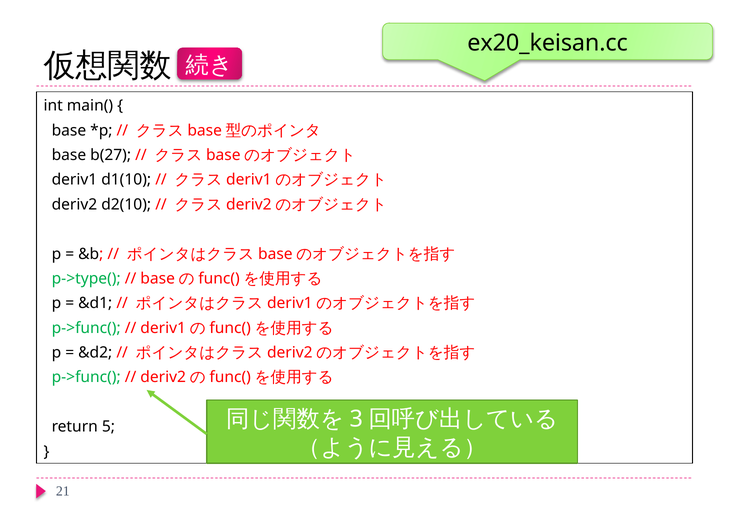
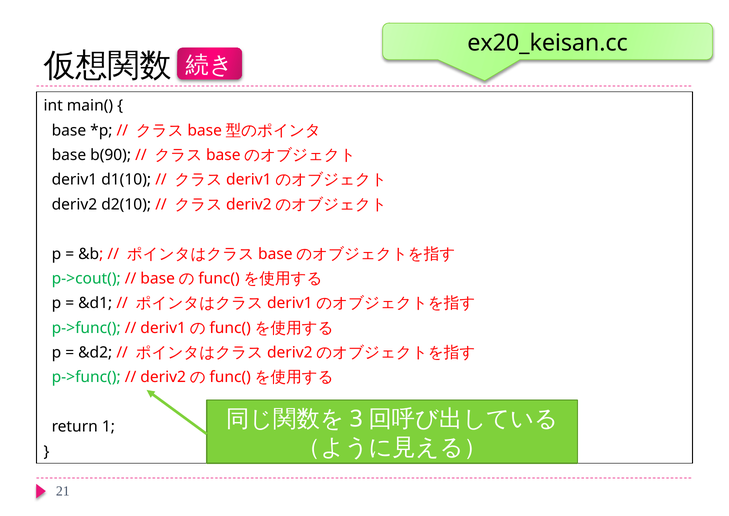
b(27: b(27 -> b(90
p->type(: p->type( -> p->cout(
5: 5 -> 1
